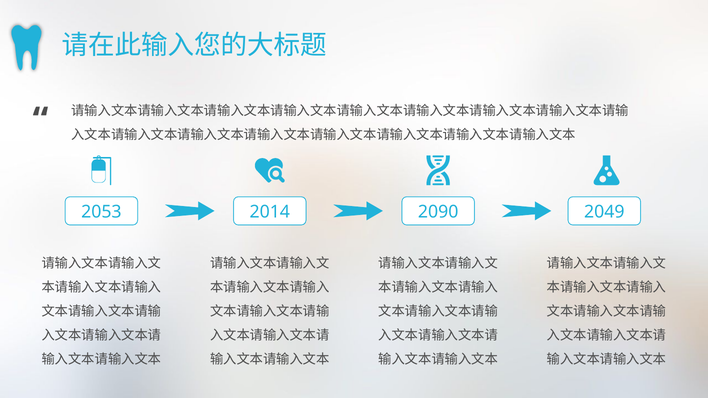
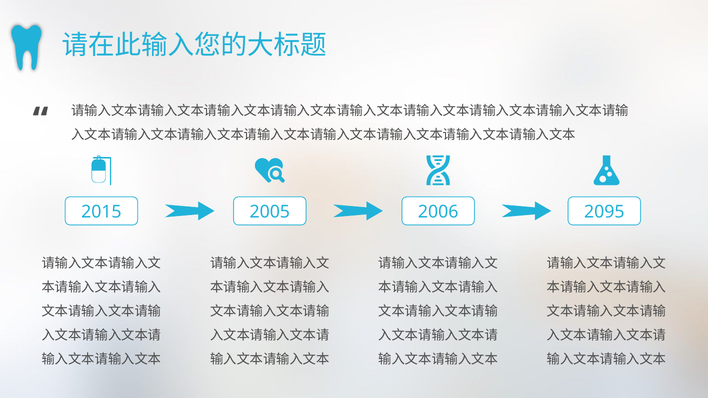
2053: 2053 -> 2015
2014: 2014 -> 2005
2090: 2090 -> 2006
2049: 2049 -> 2095
